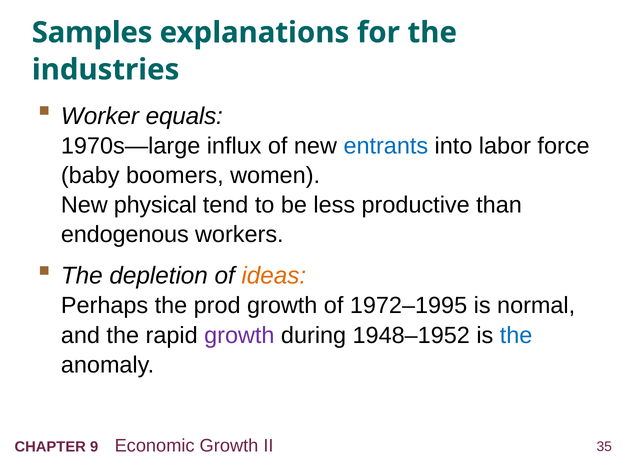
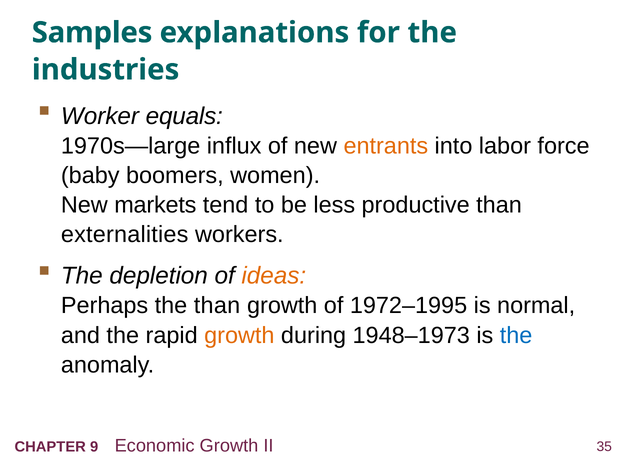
entrants colour: blue -> orange
physical: physical -> markets
endogenous: endogenous -> externalities
the prod: prod -> than
growth at (239, 336) colour: purple -> orange
1948–1952: 1948–1952 -> 1948–1973
